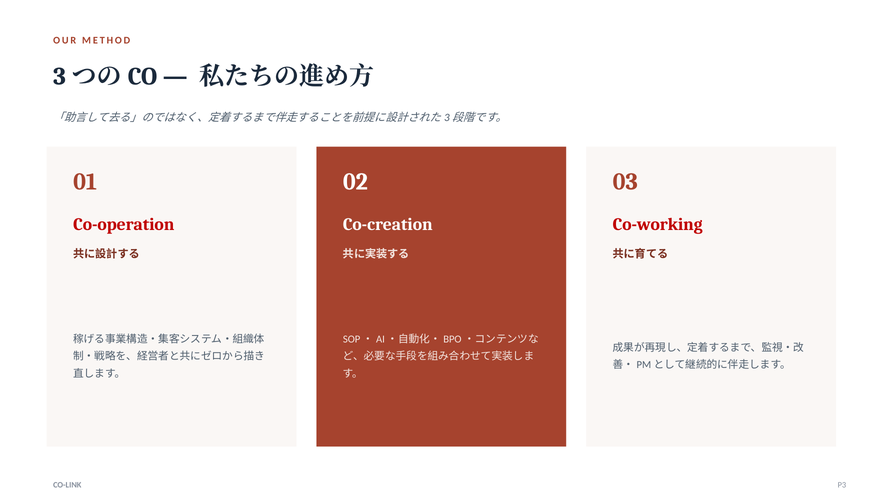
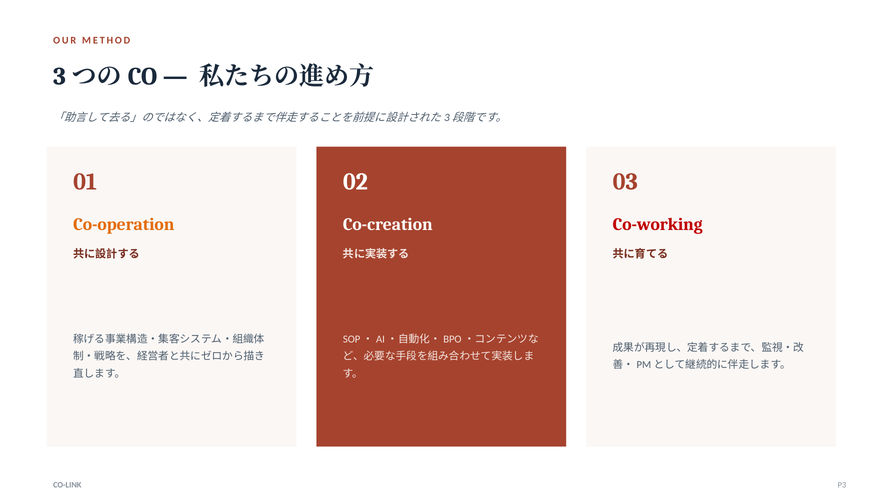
Co-operation colour: red -> orange
